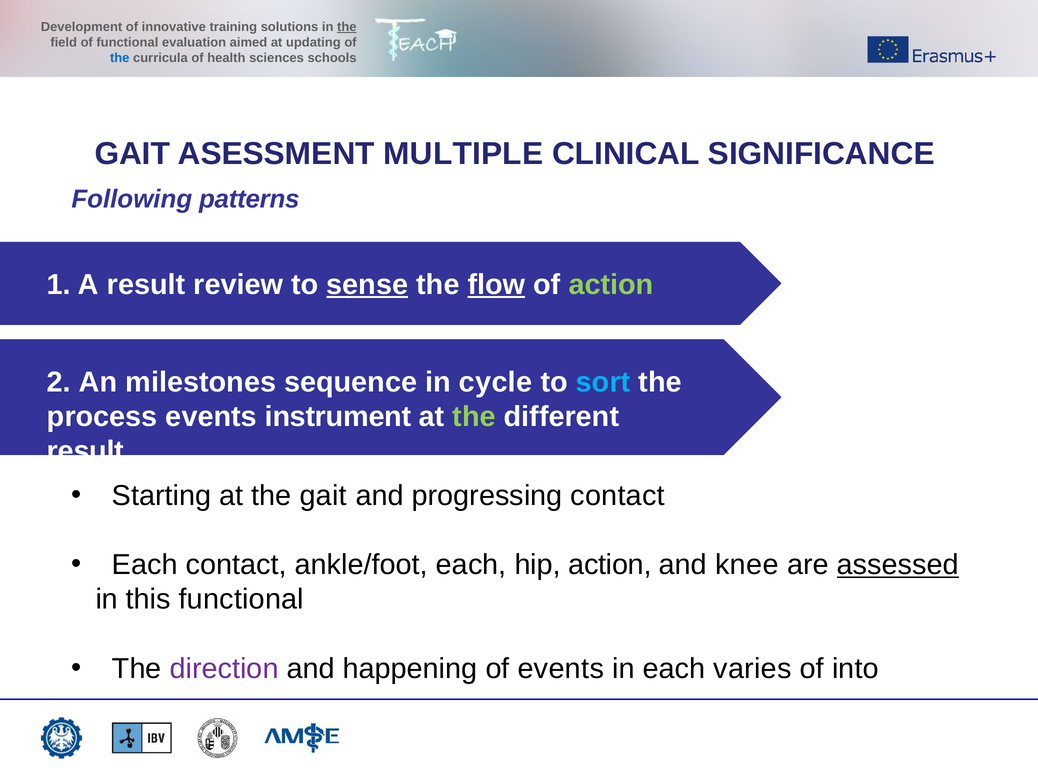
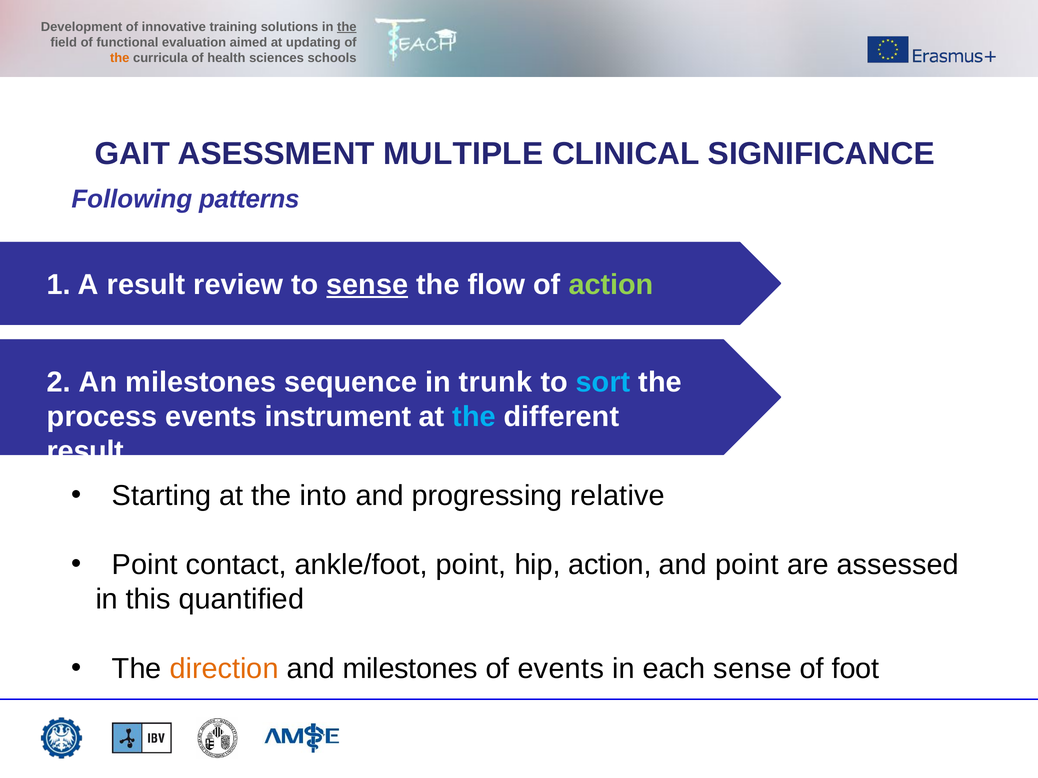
the at (120, 58) colour: blue -> orange
flow underline: present -> none
cycle: cycle -> trunk
the at (474, 417) colour: light green -> light blue
the gait: gait -> into
progressing contact: contact -> relative
Each at (145, 565): Each -> Point
ankle/foot each: each -> point
and knee: knee -> point
assessed underline: present -> none
this functional: functional -> quantified
direction colour: purple -> orange
and happening: happening -> milestones
each varies: varies -> sense
into: into -> foot
